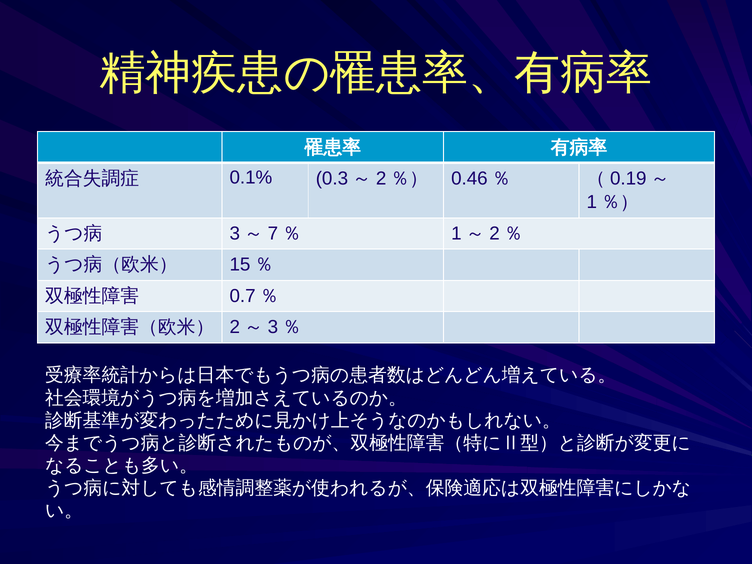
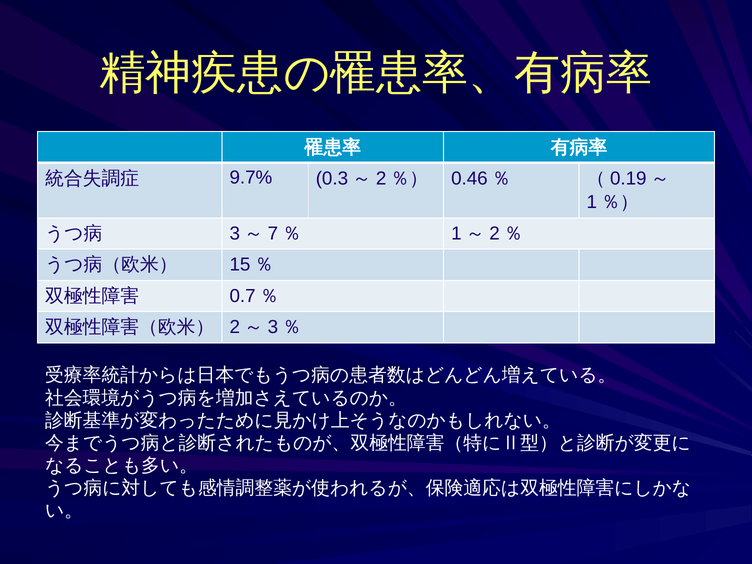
0.1%: 0.1% -> 9.7%
